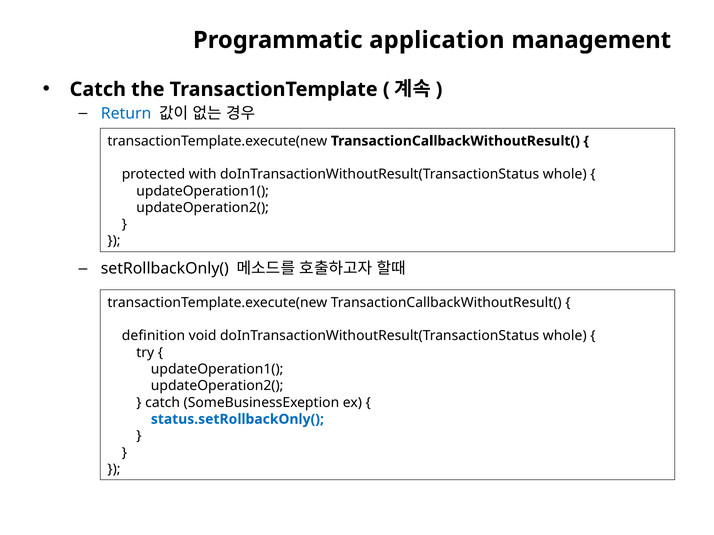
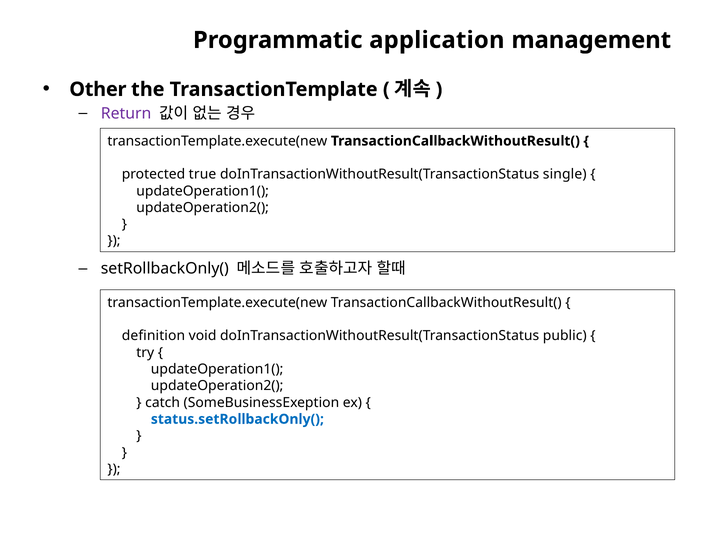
Catch at (98, 89): Catch -> Other
Return colour: blue -> purple
with: with -> true
whole at (565, 174): whole -> single
void doInTransactionWithoutResult(TransactionStatus whole: whole -> public
